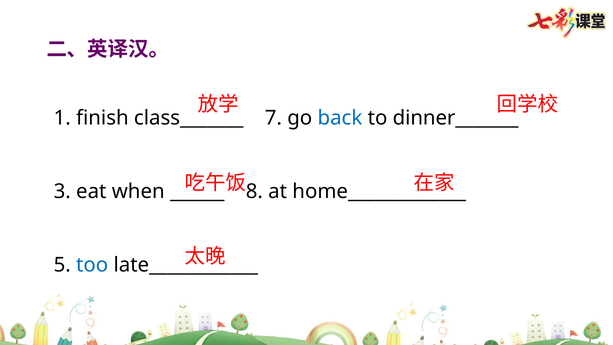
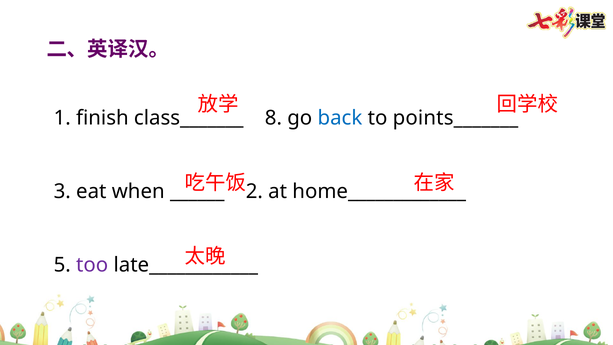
7: 7 -> 8
dinner_______: dinner_______ -> points_______
8: 8 -> 2
too colour: blue -> purple
